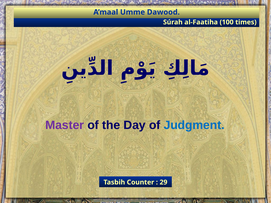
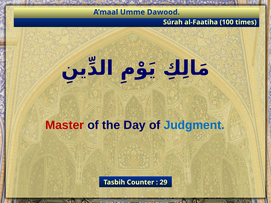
Master colour: purple -> red
